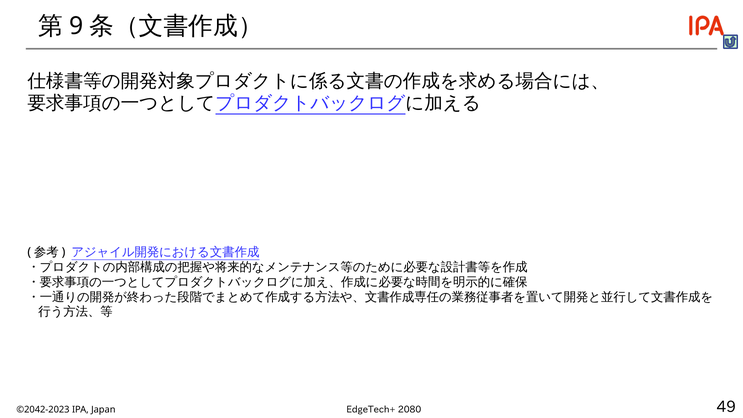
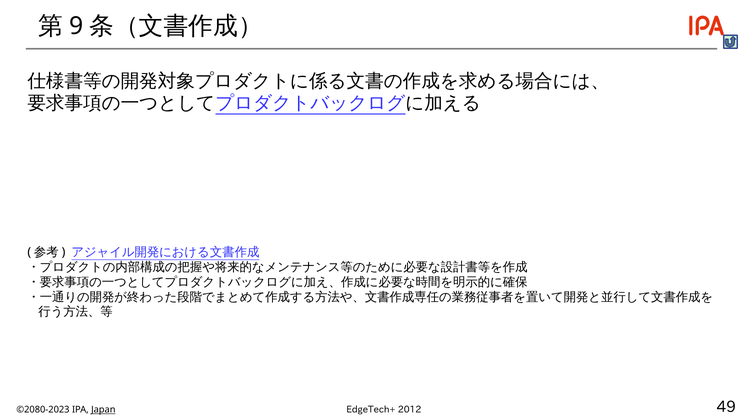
2080: 2080 -> 2012
©2042-2023: ©2042-2023 -> ©2080-2023
Japan underline: none -> present
